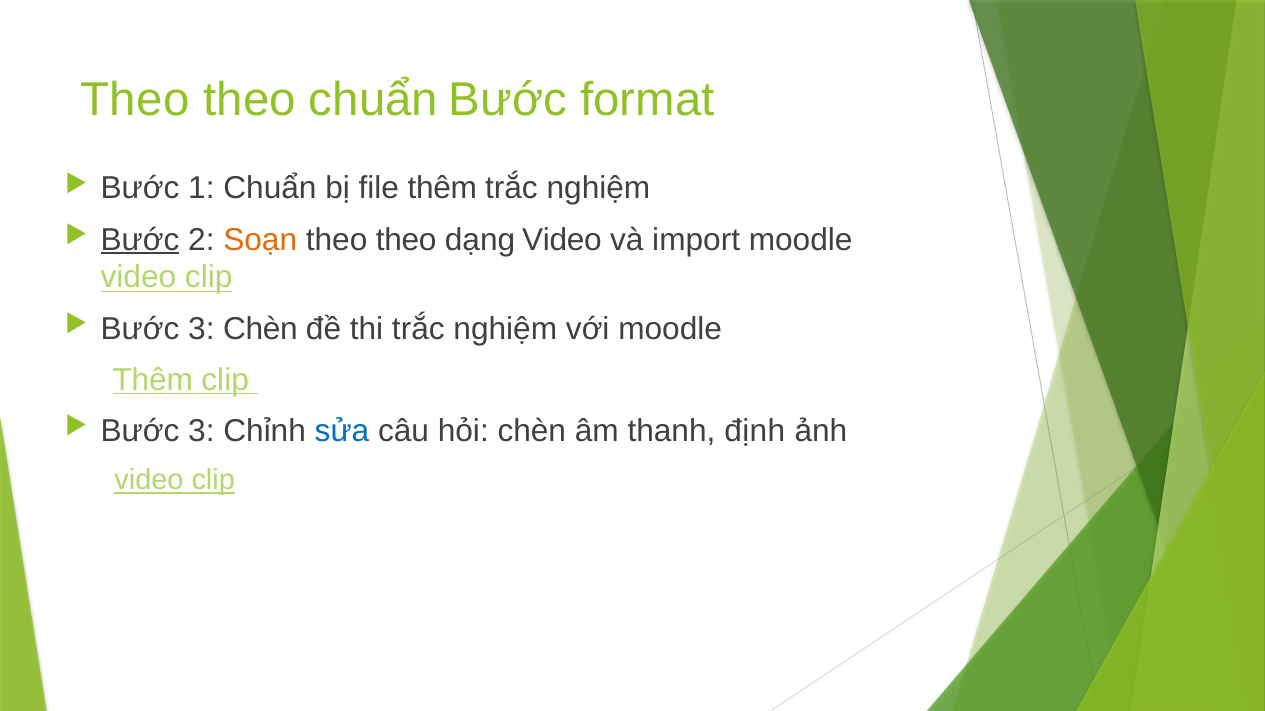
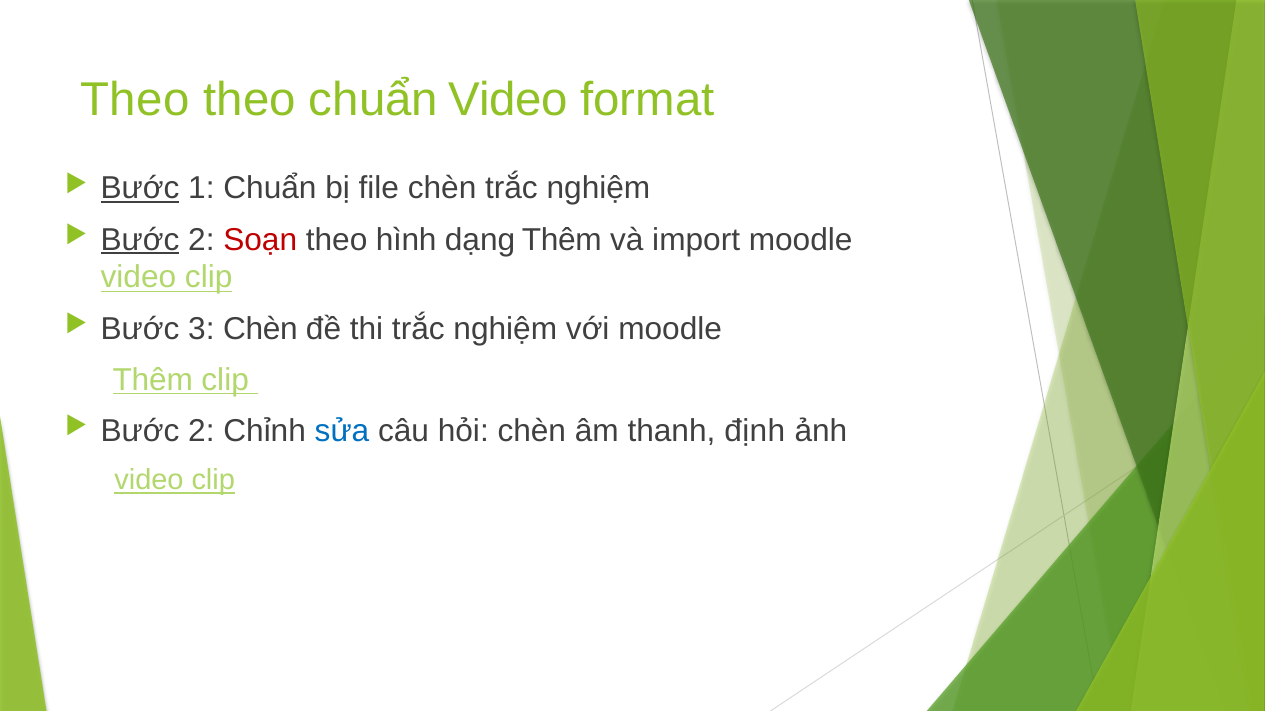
chuẩn Bước: Bước -> Video
Bước at (140, 189) underline: none -> present
file thêm: thêm -> chèn
Soạn colour: orange -> red
theo at (406, 240): theo -> hình
dạng Video: Video -> Thêm
3 at (201, 431): 3 -> 2
